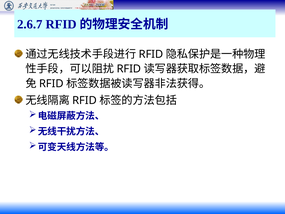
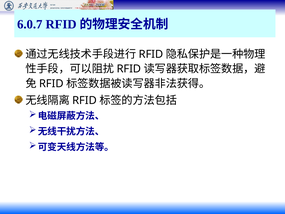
2.6.7: 2.6.7 -> 6.0.7
